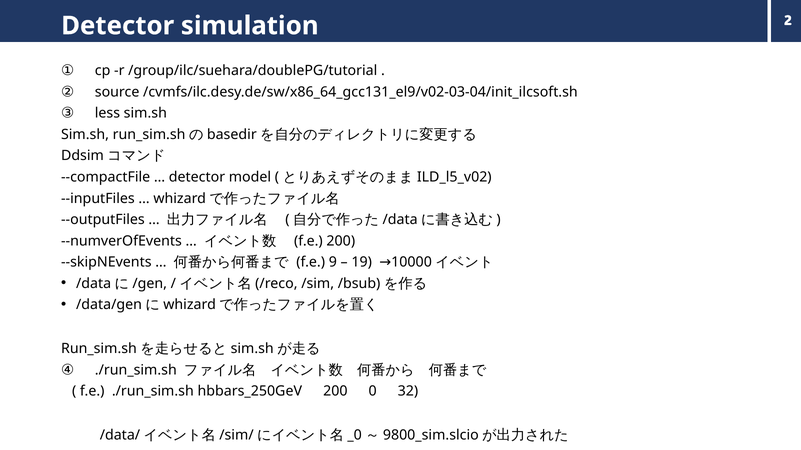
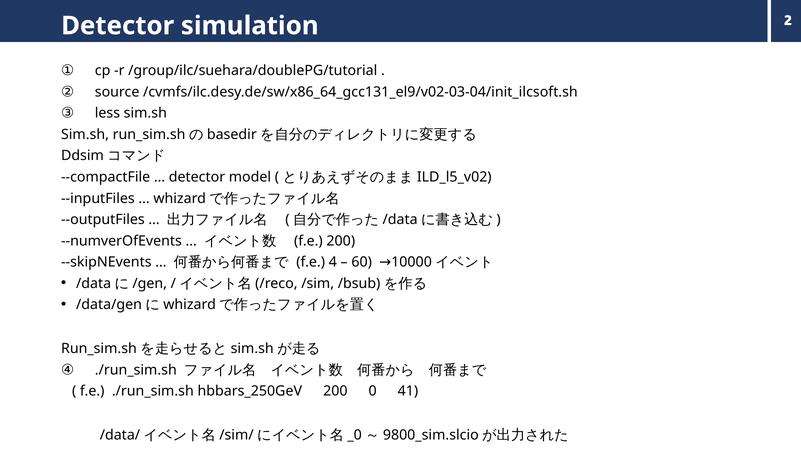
9: 9 -> 4
19: 19 -> 60
32: 32 -> 41
